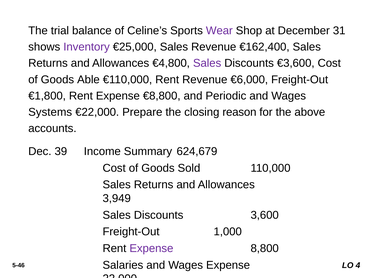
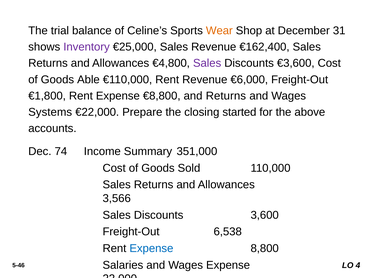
Wear colour: purple -> orange
and Periodic: Periodic -> Returns
reason: reason -> started
39: 39 -> 74
624,679: 624,679 -> 351,000
3,949: 3,949 -> 3,566
1,000: 1,000 -> 6,538
Expense at (151, 248) colour: purple -> blue
